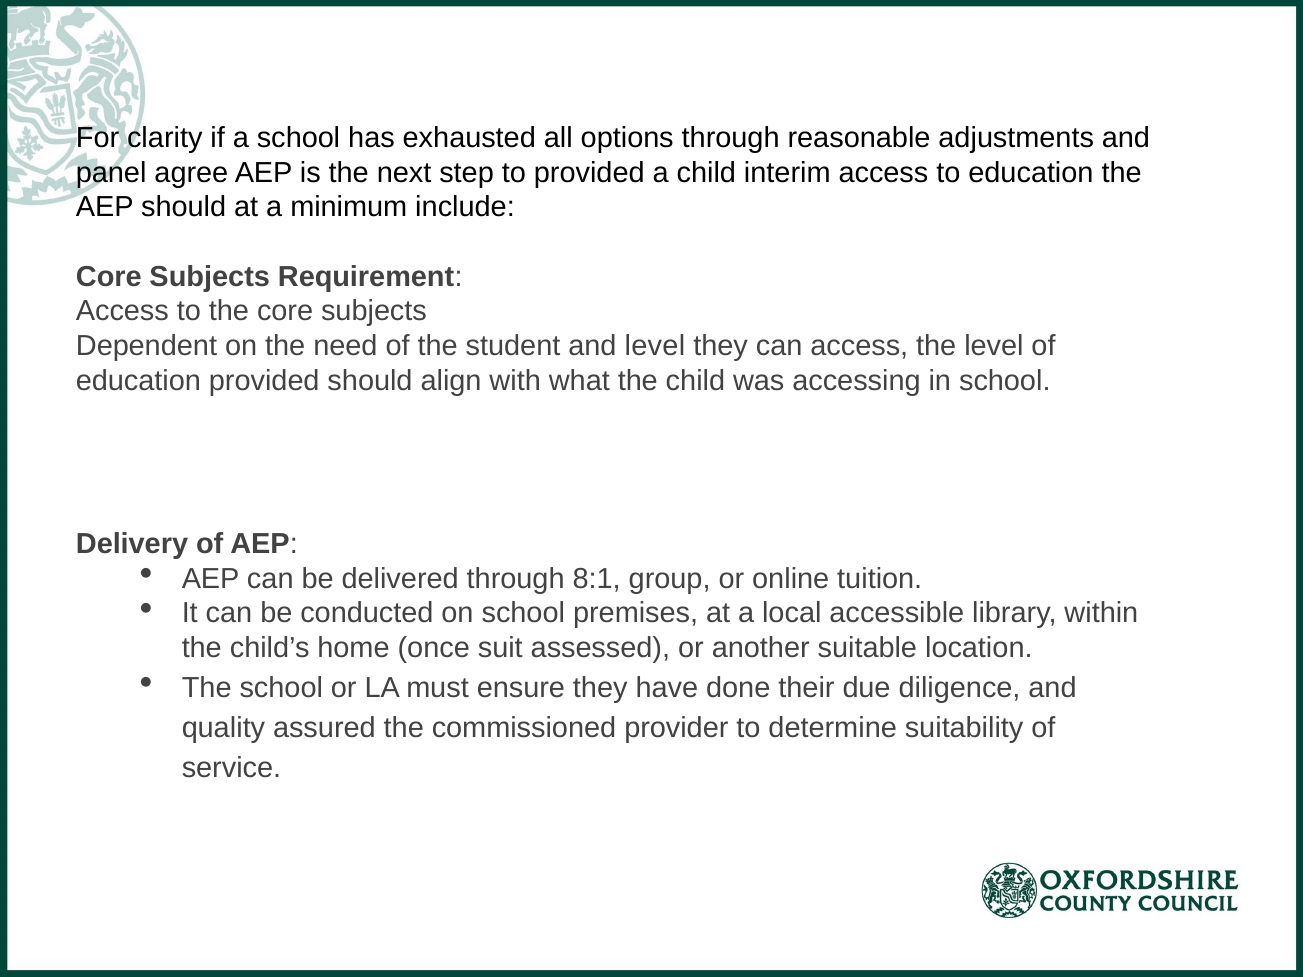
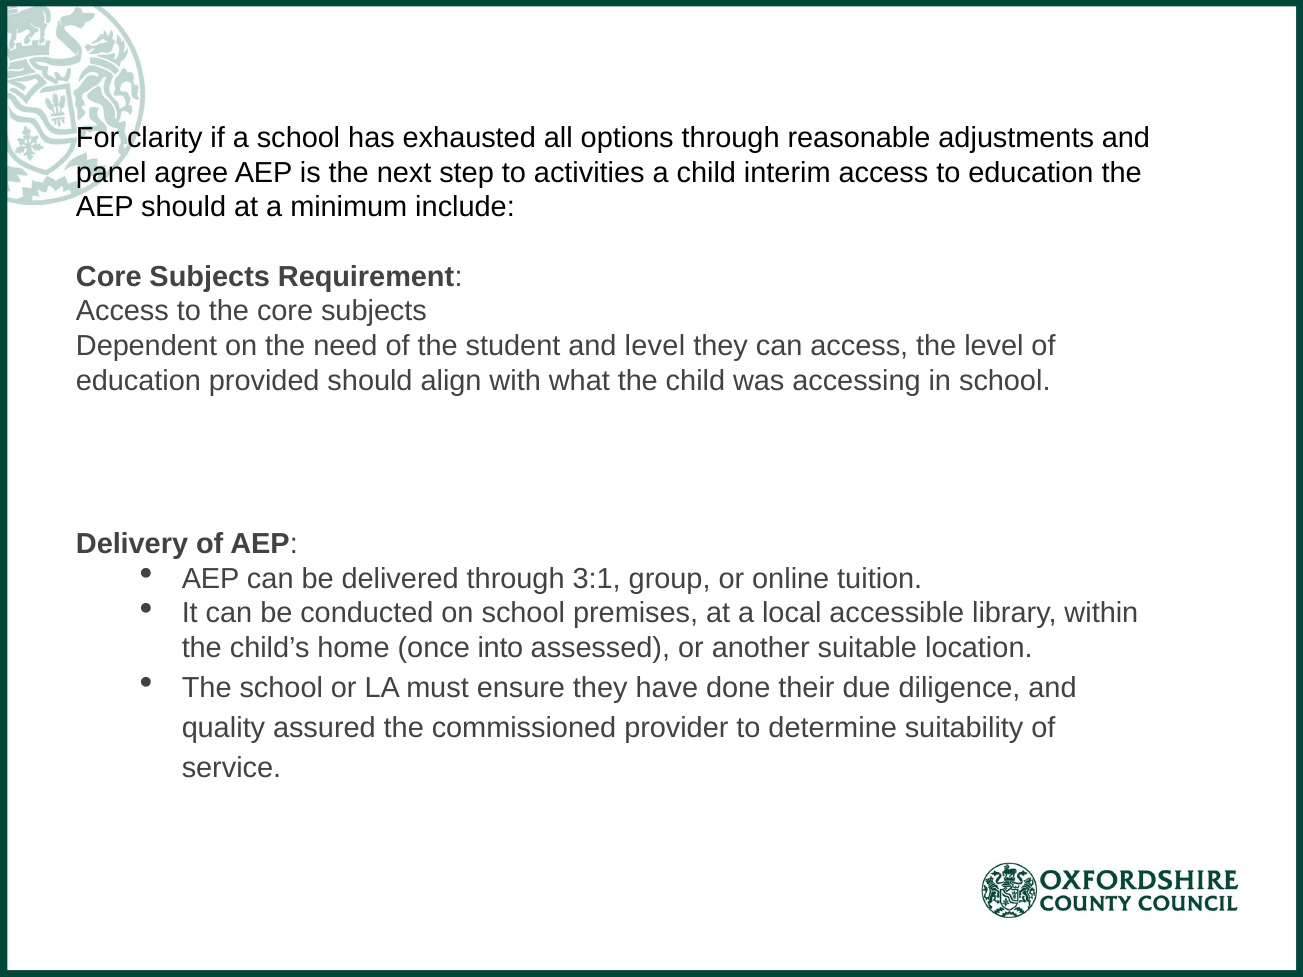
to provided: provided -> activities
8:1: 8:1 -> 3:1
suit: suit -> into
